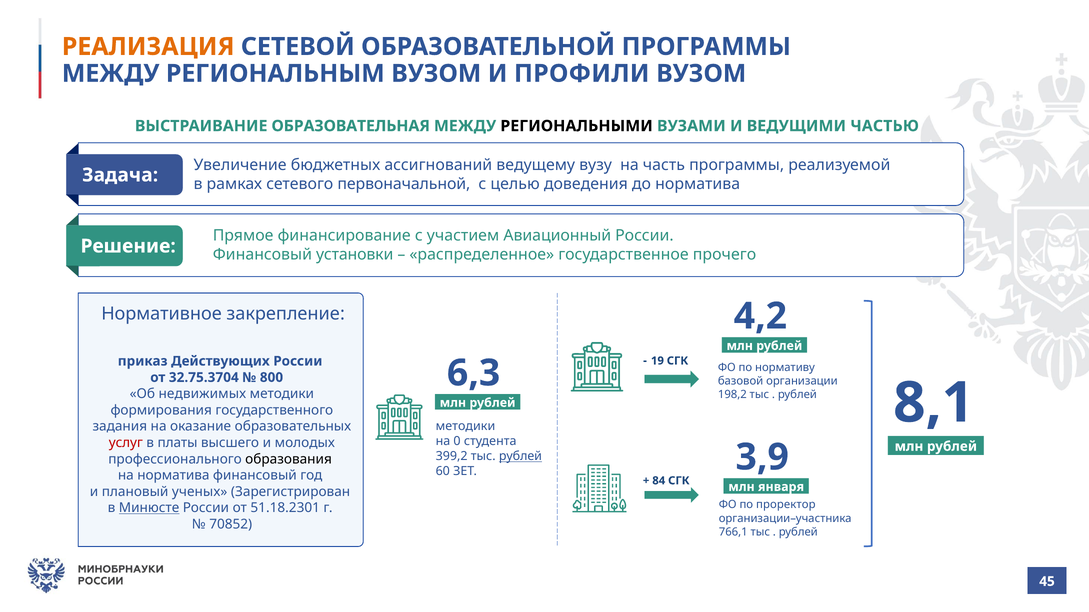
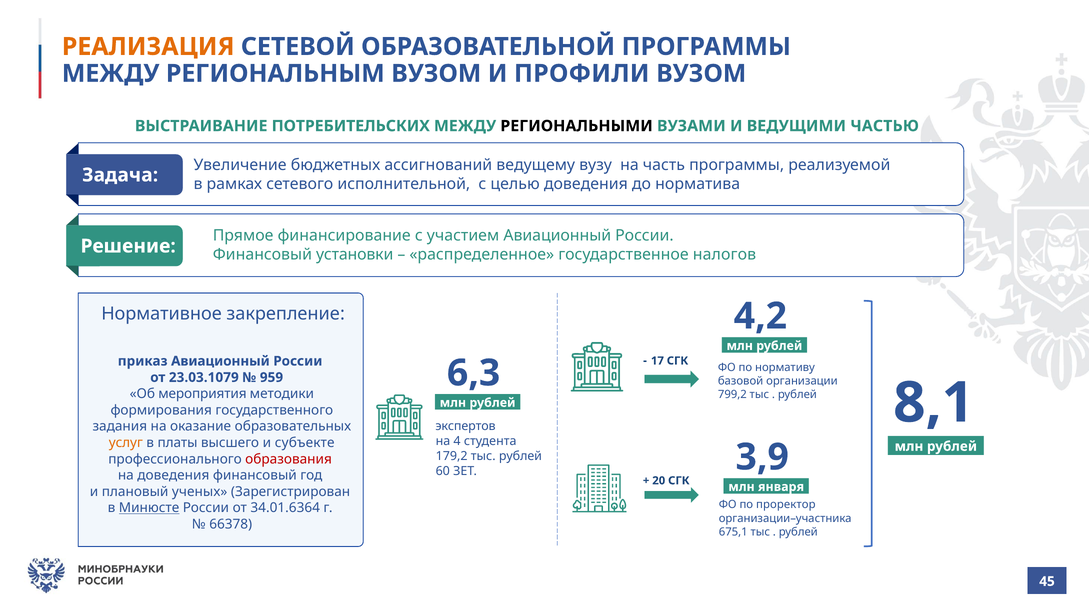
ОБРАЗОВАТЕЛЬНАЯ: ОБРАЗОВАТЕЛЬНАЯ -> ПОТРЕБИТЕЛЬСКИХ
первоначальной: первоначальной -> исполнительной
прочего: прочего -> налогов
19: 19 -> 17
приказ Действующих: Действующих -> Авиационный
32.75.3704: 32.75.3704 -> 23.03.1079
800: 800 -> 959
недвижимых: недвижимых -> мероприятия
198,2: 198,2 -> 799,2
методики at (465, 427): методики -> экспертов
0: 0 -> 4
услуг colour: red -> orange
молодых: молодых -> субъекте
399,2: 399,2 -> 179,2
рублей at (520, 457) underline: present -> none
образования colour: black -> red
на норматива: норматива -> доведения
84: 84 -> 20
51.18.2301: 51.18.2301 -> 34.01.6364
70852: 70852 -> 66378
766,1: 766,1 -> 675,1
